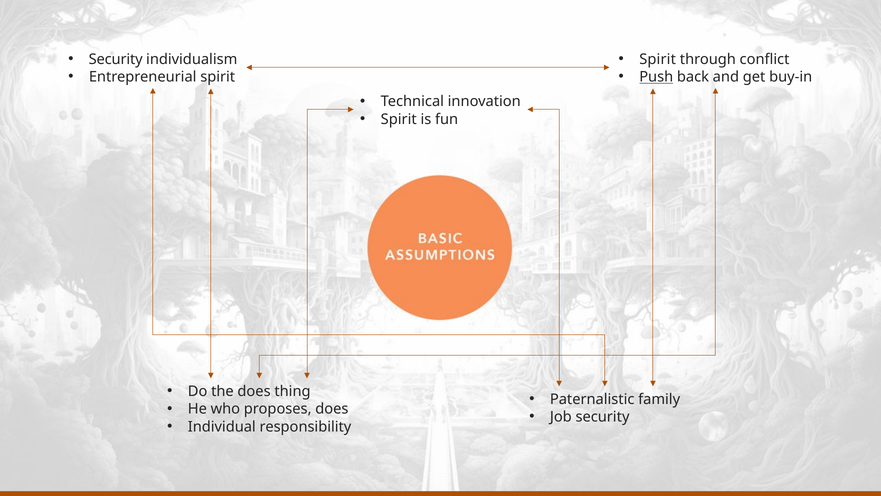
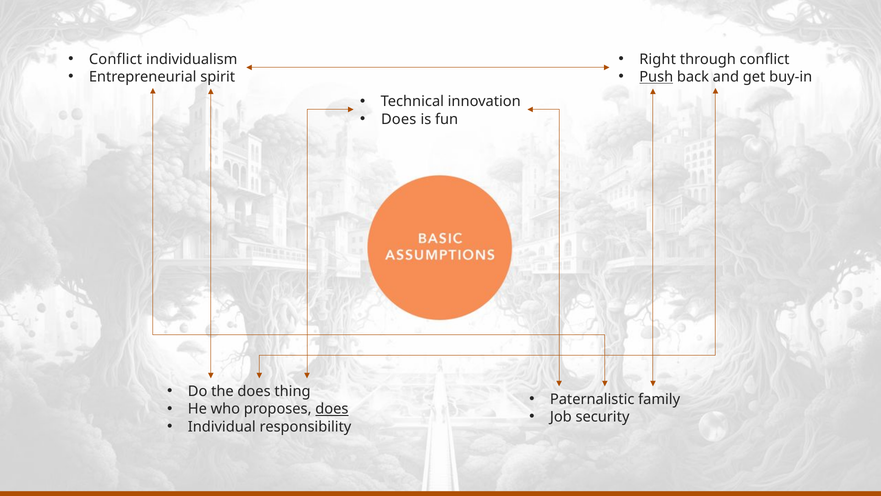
Security at (116, 59): Security -> Conflict
Spirit at (658, 59): Spirit -> Right
Spirit at (399, 119): Spirit -> Does
does at (332, 409) underline: none -> present
